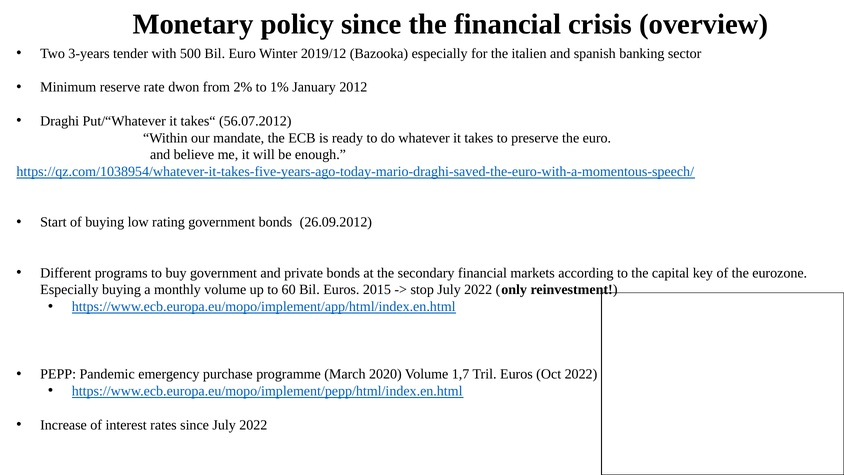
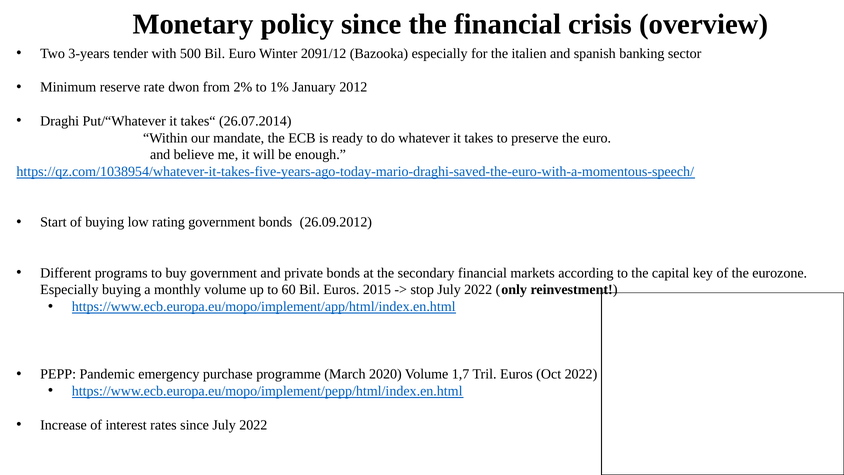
2019/12: 2019/12 -> 2091/12
56.07.2012: 56.07.2012 -> 26.07.2014
